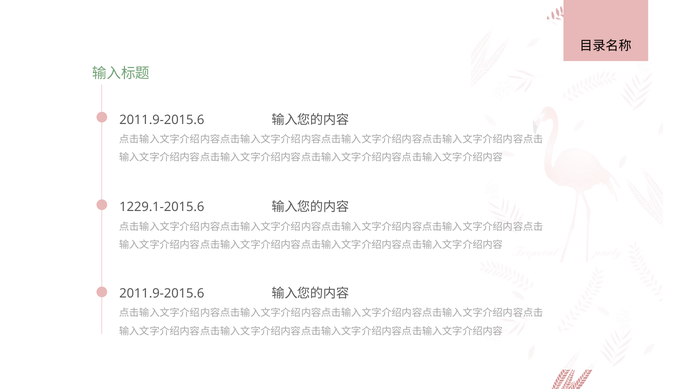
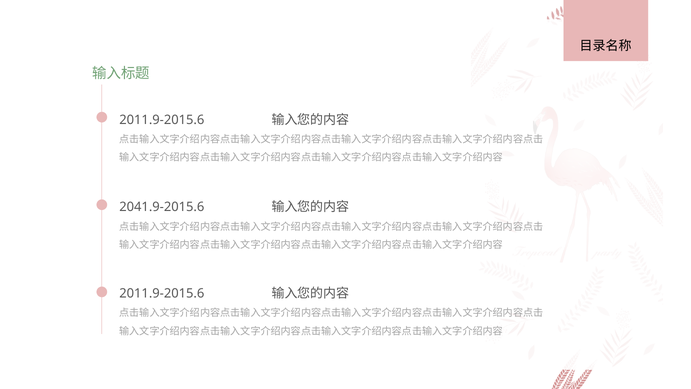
1229.1-2015.6: 1229.1-2015.6 -> 2041.9-2015.6
